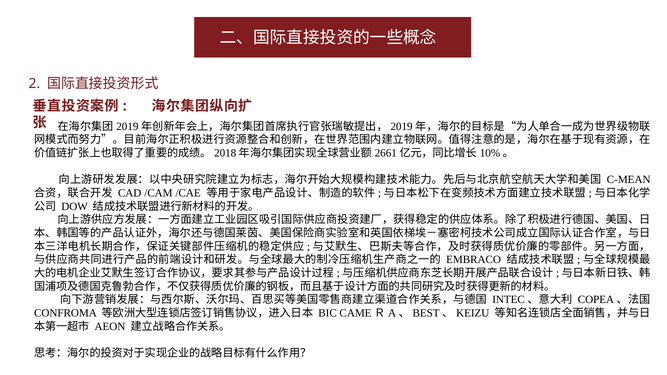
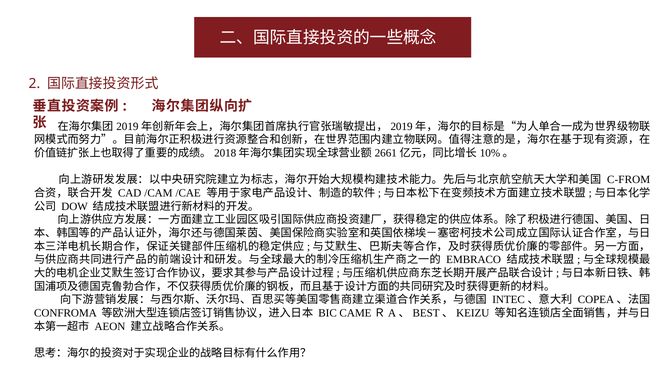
C-MEAN: C-MEAN -> C-FROM
